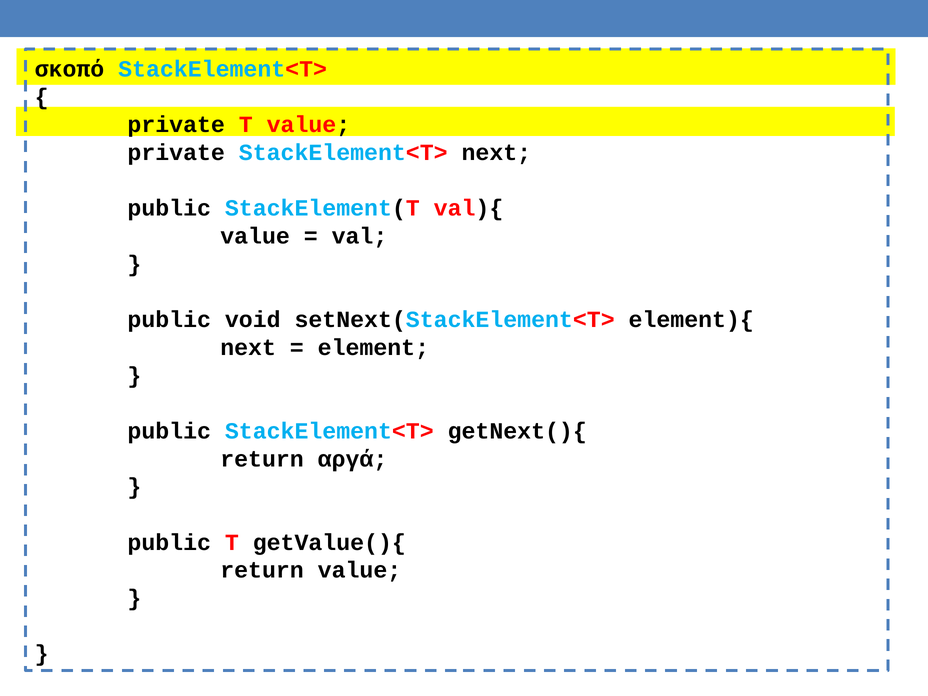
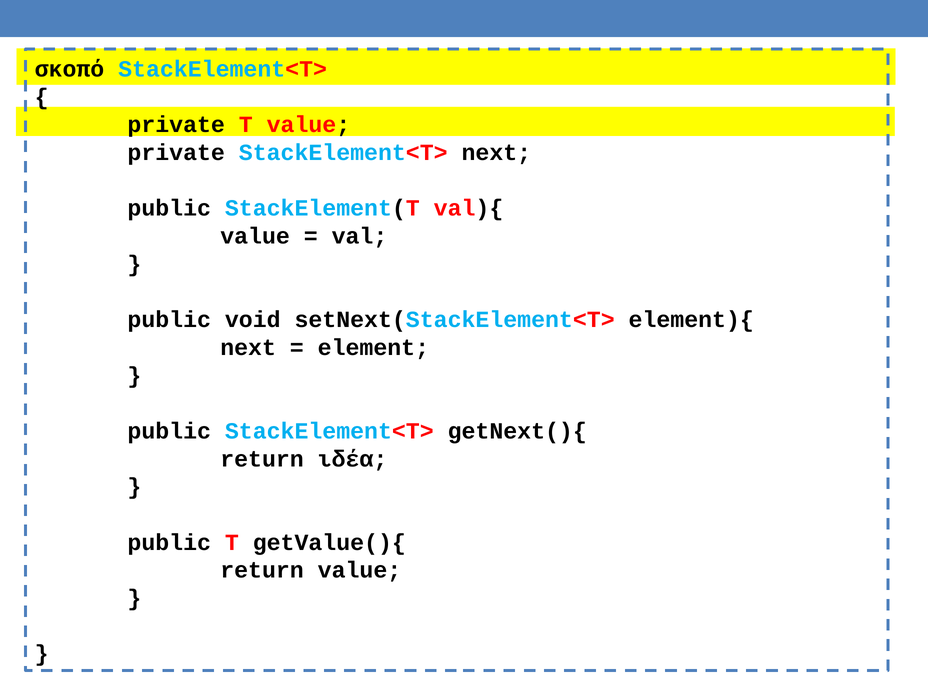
αργά: αργά -> ιδέα
